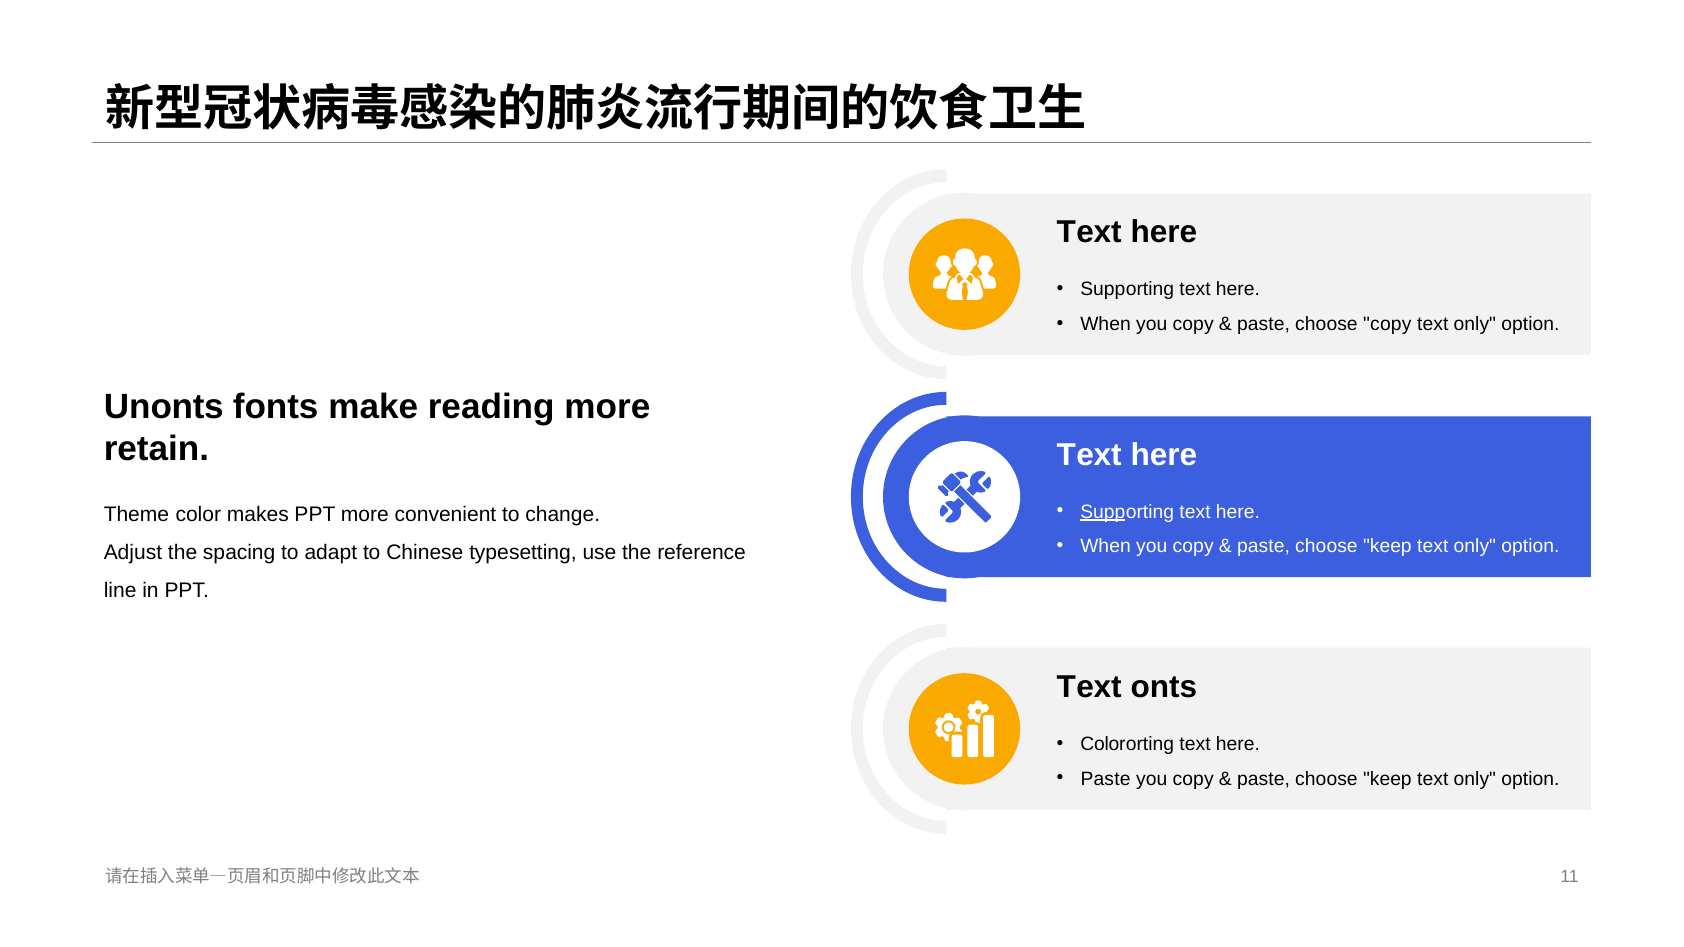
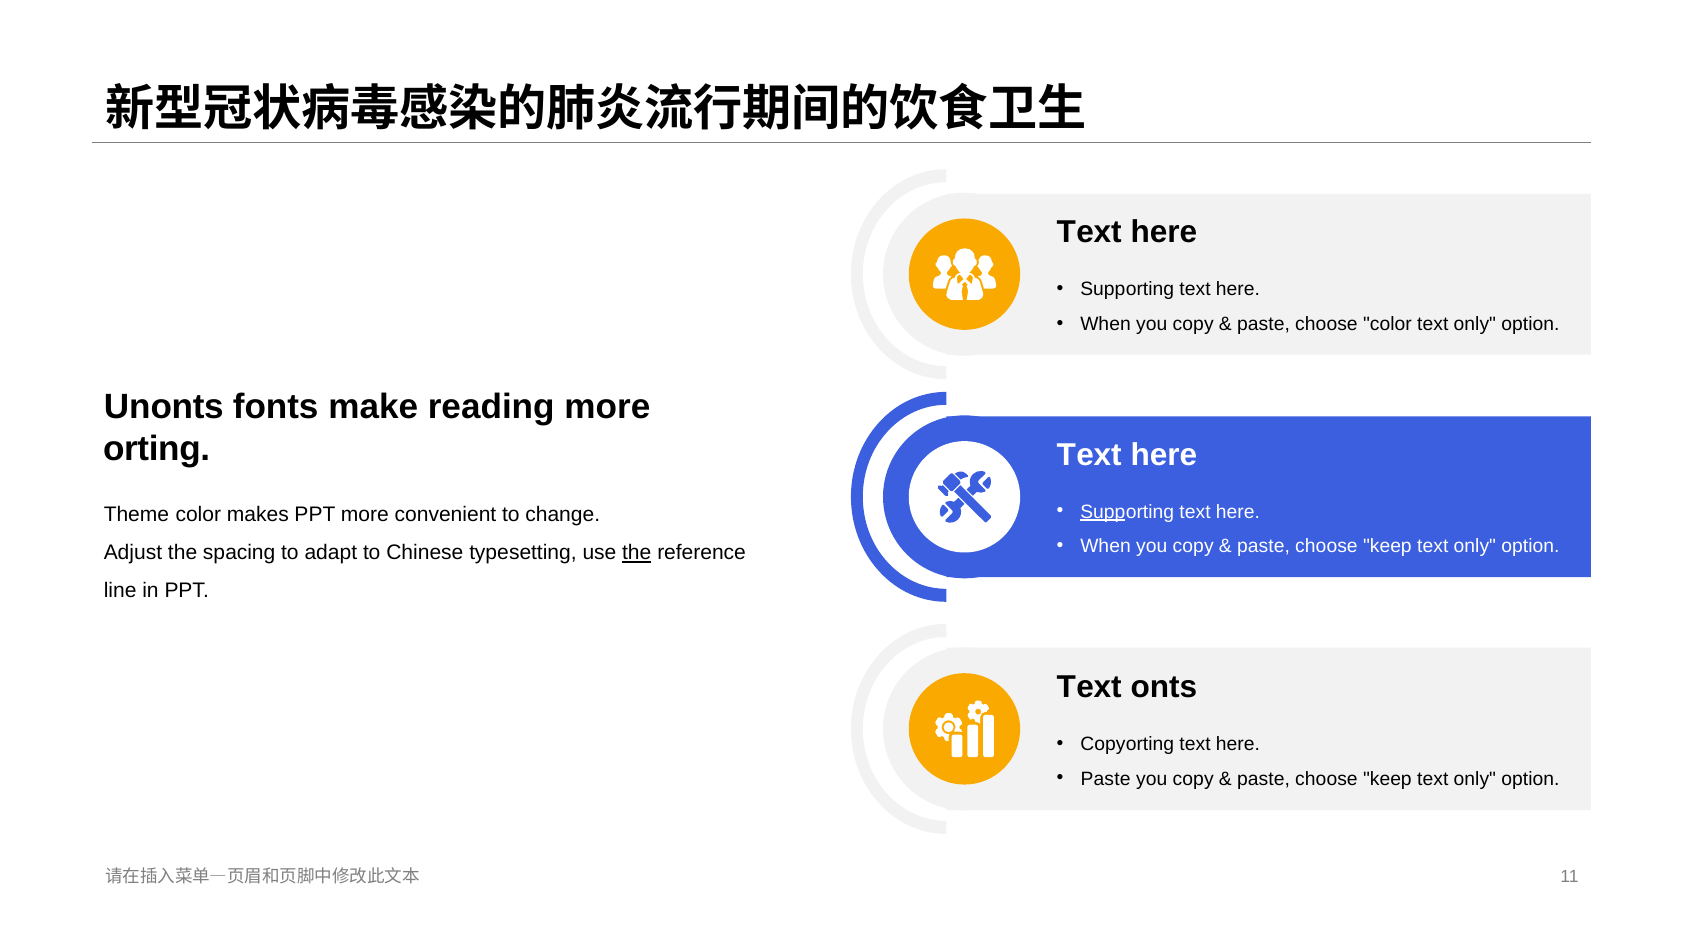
choose copy: copy -> color
retain at (156, 449): retain -> orting
the at (637, 553) underline: none -> present
Color at (1103, 744): Color -> Copy
